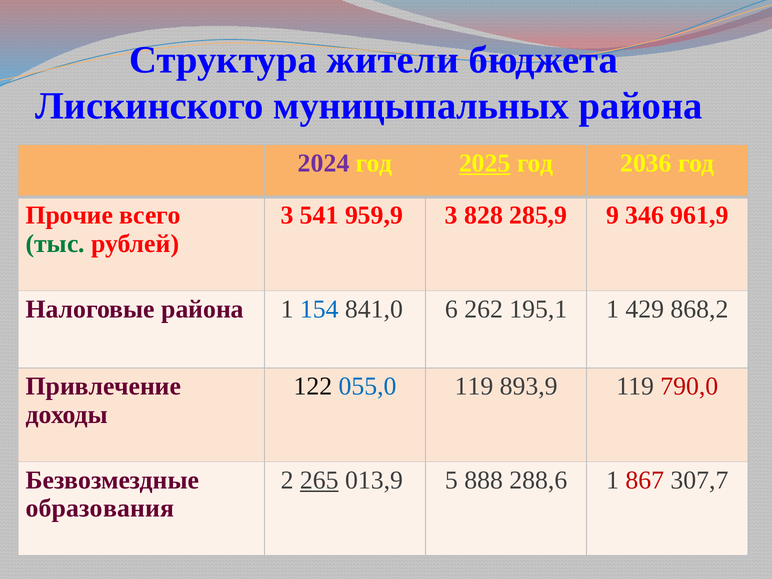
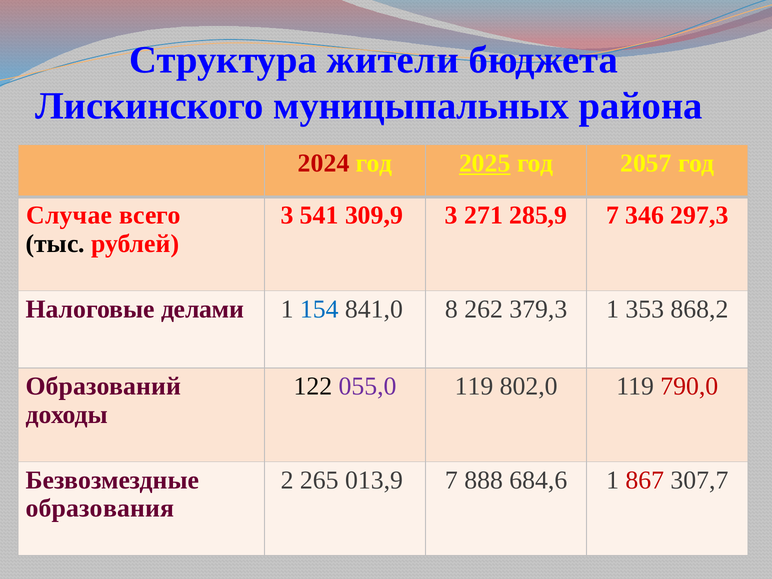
2024 colour: purple -> red
2036: 2036 -> 2057
Прочие: Прочие -> Случае
959,9: 959,9 -> 309,9
828: 828 -> 271
285,9 9: 9 -> 7
961,9: 961,9 -> 297,3
тыс colour: green -> black
Налоговые района: района -> делами
6: 6 -> 8
195,1: 195,1 -> 379,3
429: 429 -> 353
Привлечение: Привлечение -> Образований
055,0 colour: blue -> purple
893,9: 893,9 -> 802,0
265 underline: present -> none
013,9 5: 5 -> 7
288,6: 288,6 -> 684,6
